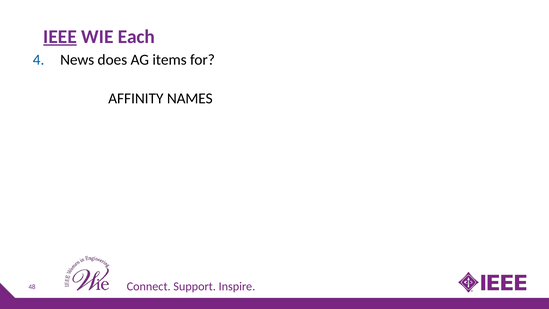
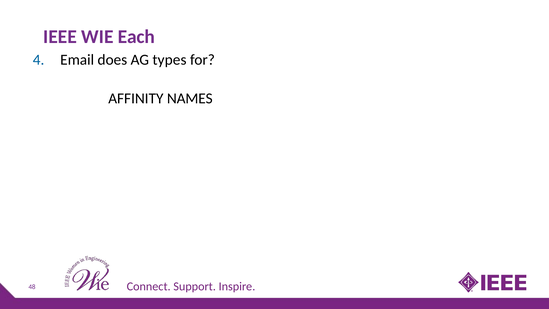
IEEE underline: present -> none
News: News -> Email
items: items -> types
